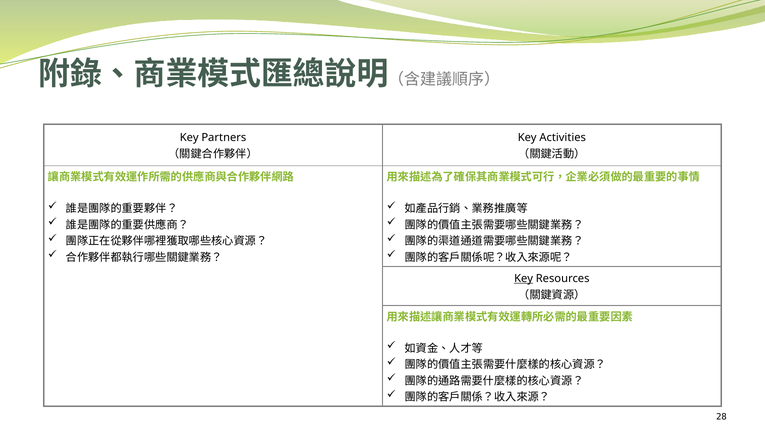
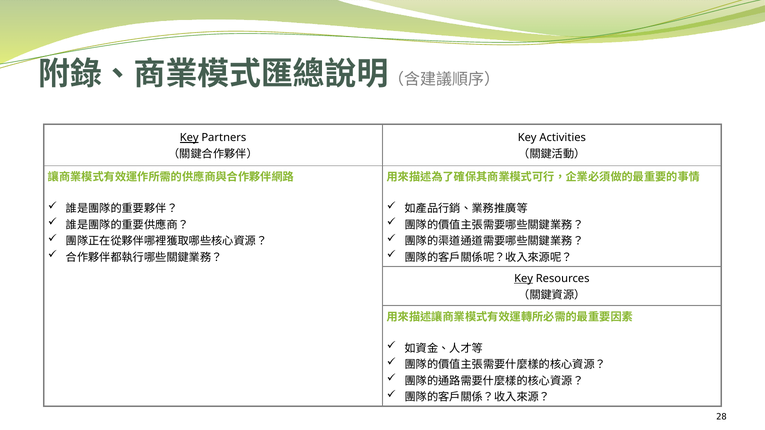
Key at (189, 138) underline: none -> present
